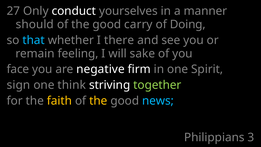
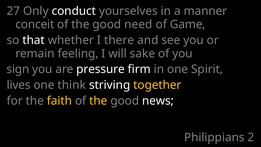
should: should -> conceit
carry: carry -> need
Doing: Doing -> Game
that colour: light blue -> white
face: face -> sign
negative: negative -> pressure
sign: sign -> lives
together colour: light green -> yellow
news colour: light blue -> white
3: 3 -> 2
